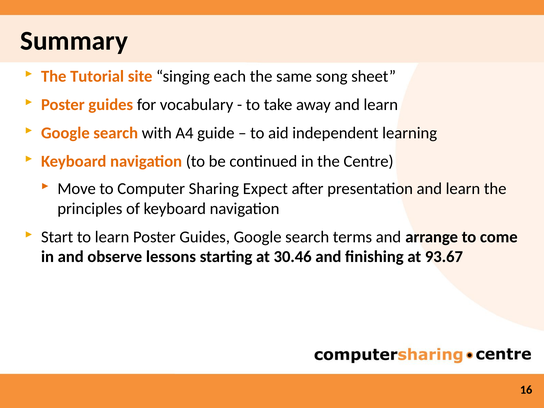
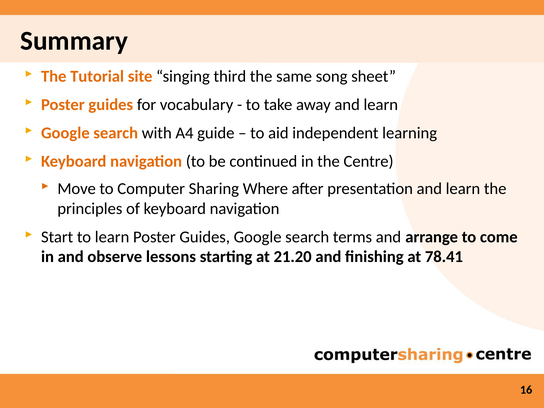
each: each -> third
Expect: Expect -> Where
30.46: 30.46 -> 21.20
93.67: 93.67 -> 78.41
